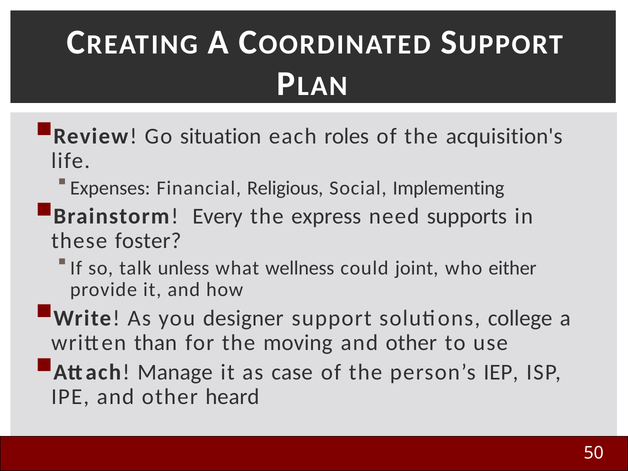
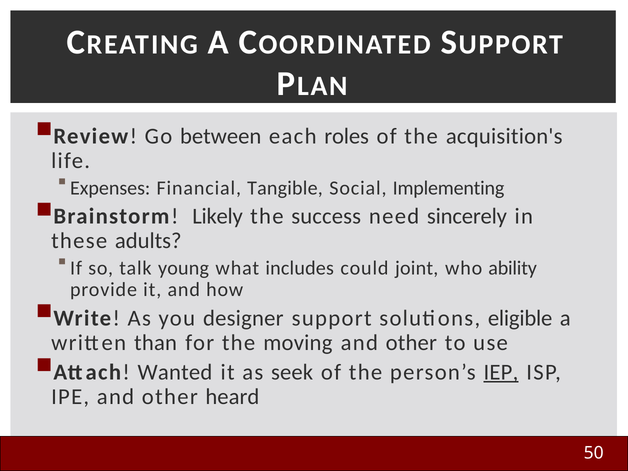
situation: situation -> between
Religious: Religious -> Tangible
Every: Every -> Likely
express: express -> success
supports: supports -> sincerely
foster: foster -> adults
unless: unless -> young
wellness: wellness -> includes
either: either -> ability
college: college -> eligible
Manage: Manage -> Wanted
case: case -> seek
IEP underline: none -> present
